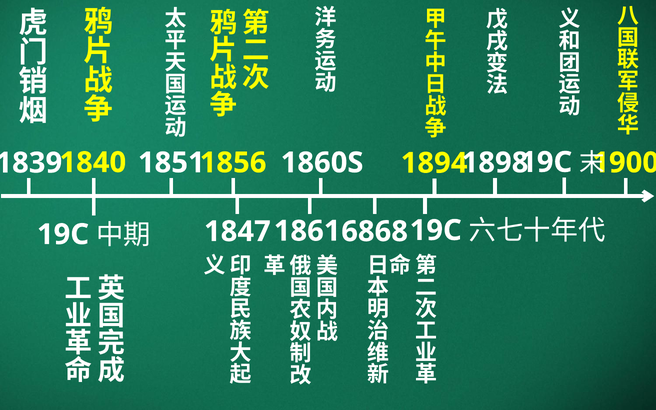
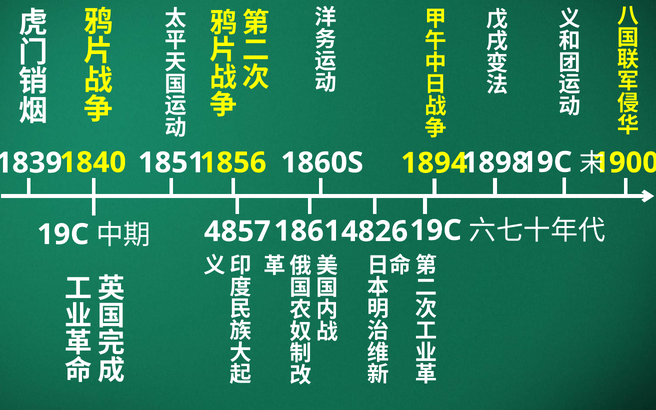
1847: 1847 -> 4857
6868: 6868 -> 4826
